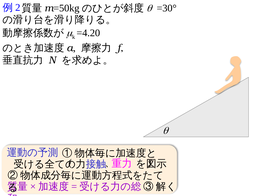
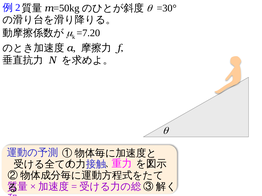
=4.20: =4.20 -> =7.20
